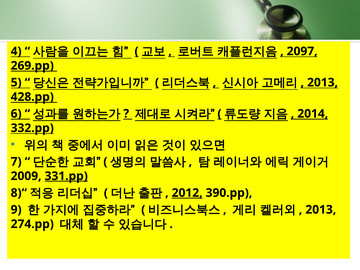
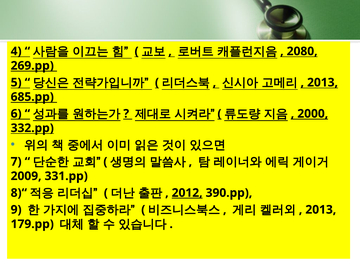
2097: 2097 -> 2080
428.pp: 428.pp -> 685.pp
2014: 2014 -> 2000
331.pp underline: present -> none
274.pp: 274.pp -> 179.pp
